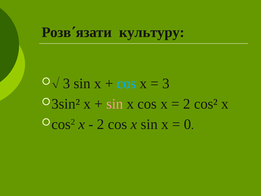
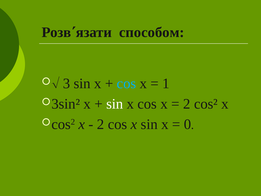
культуру: культуру -> способом
3 at (166, 83): 3 -> 1
sin at (115, 104) colour: pink -> white
